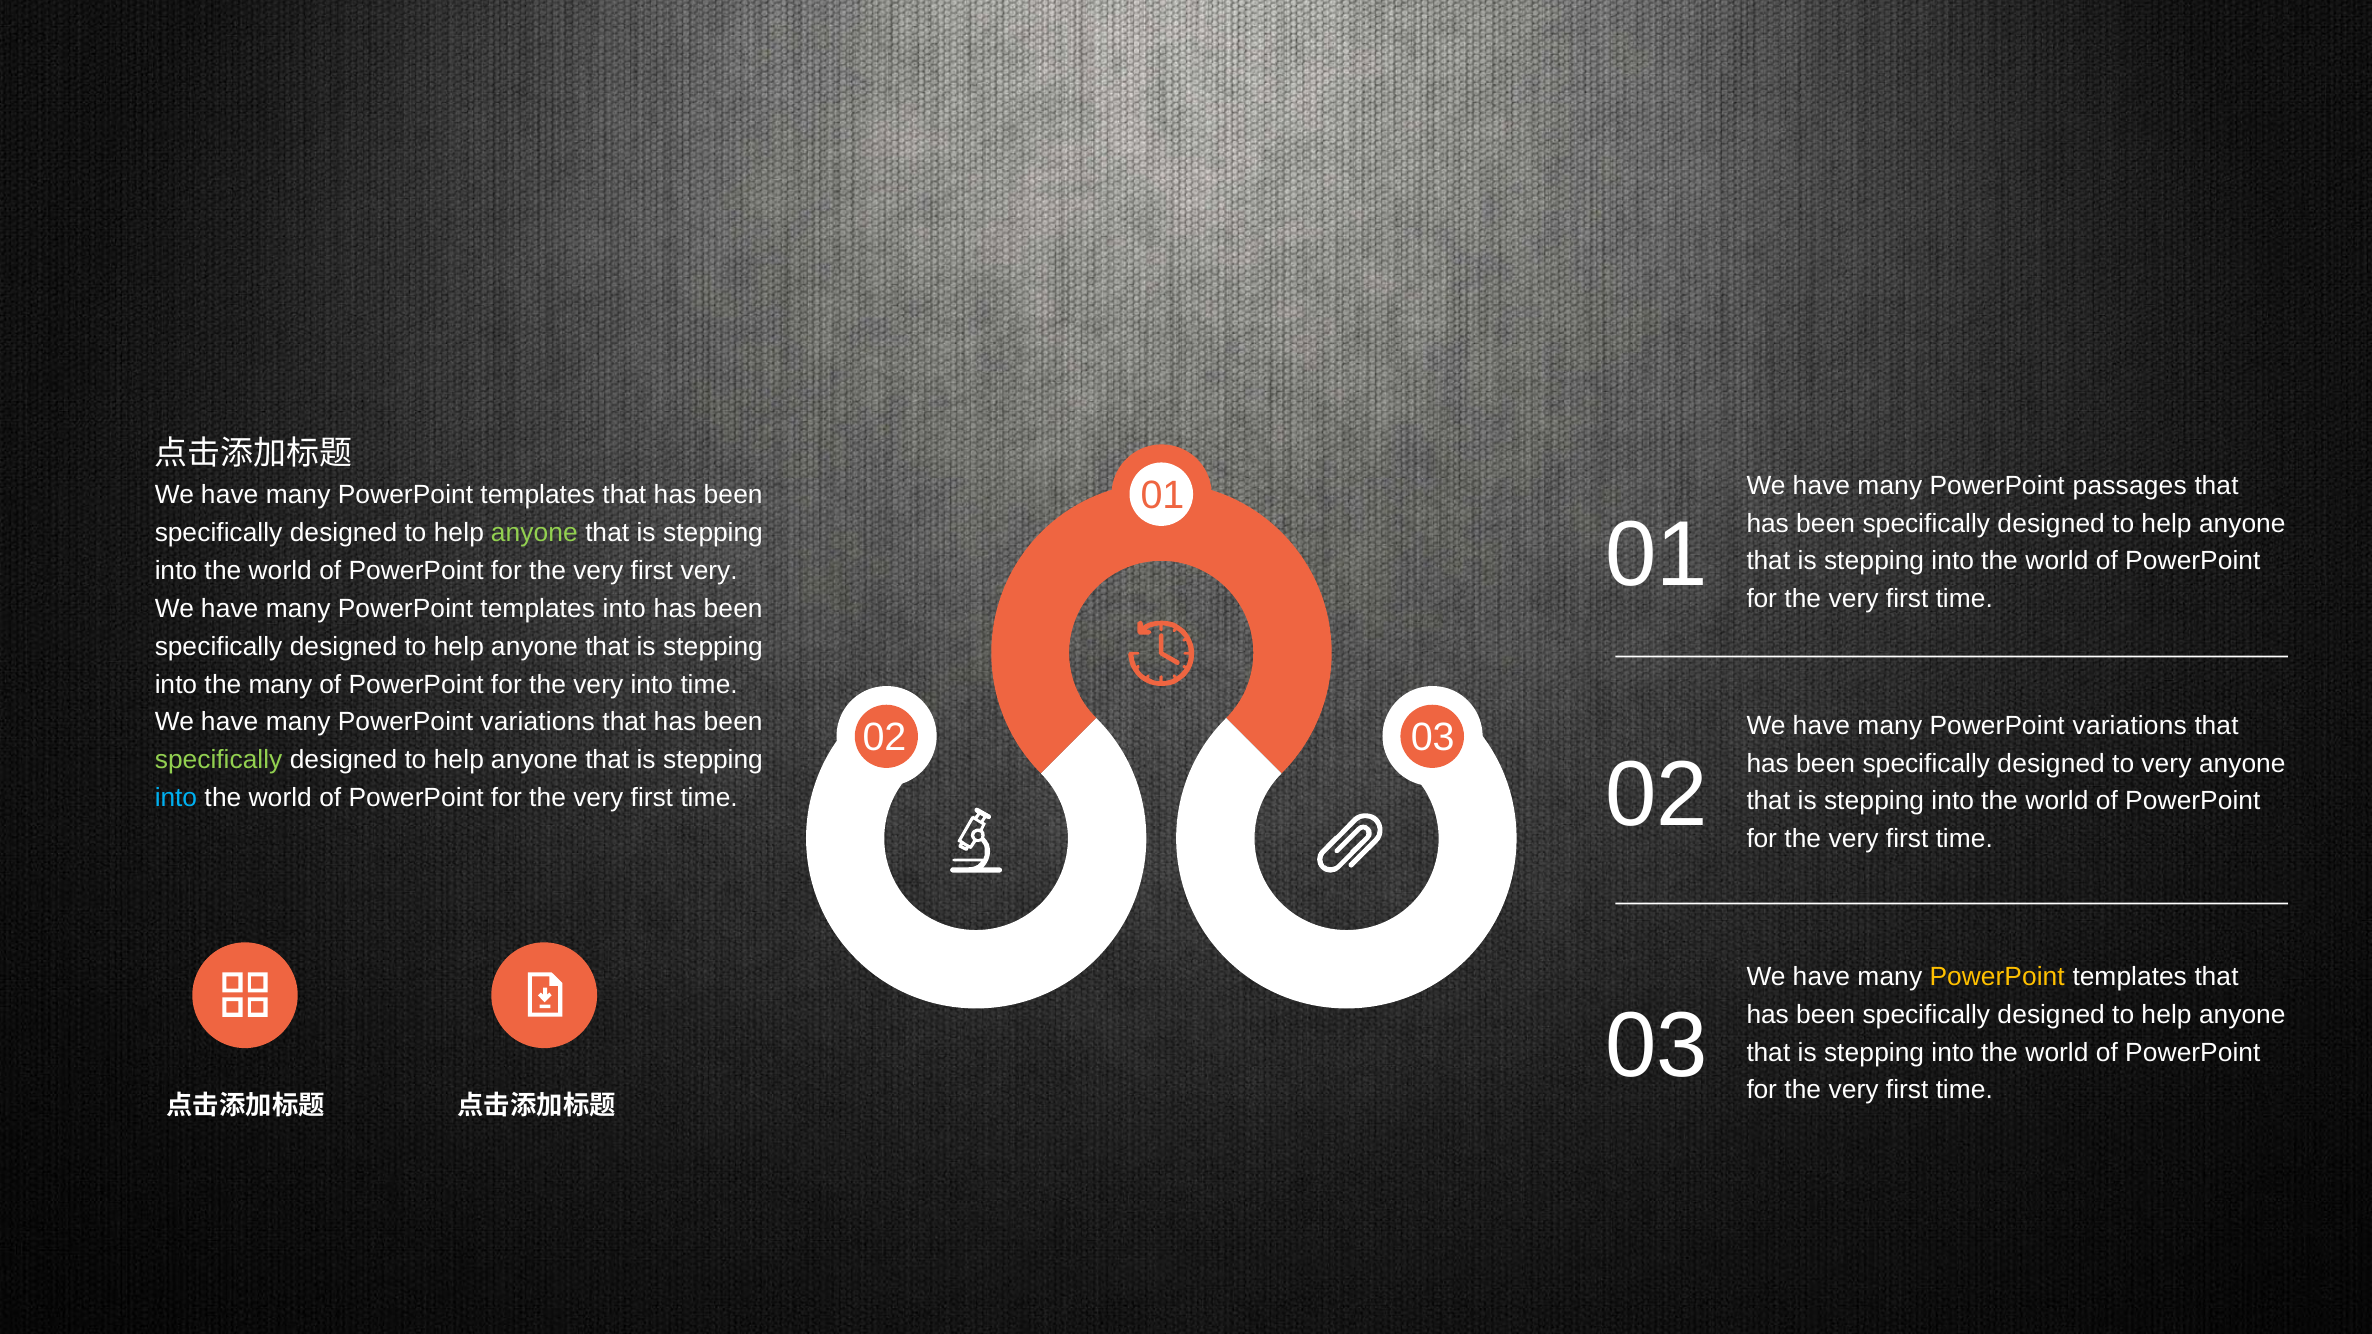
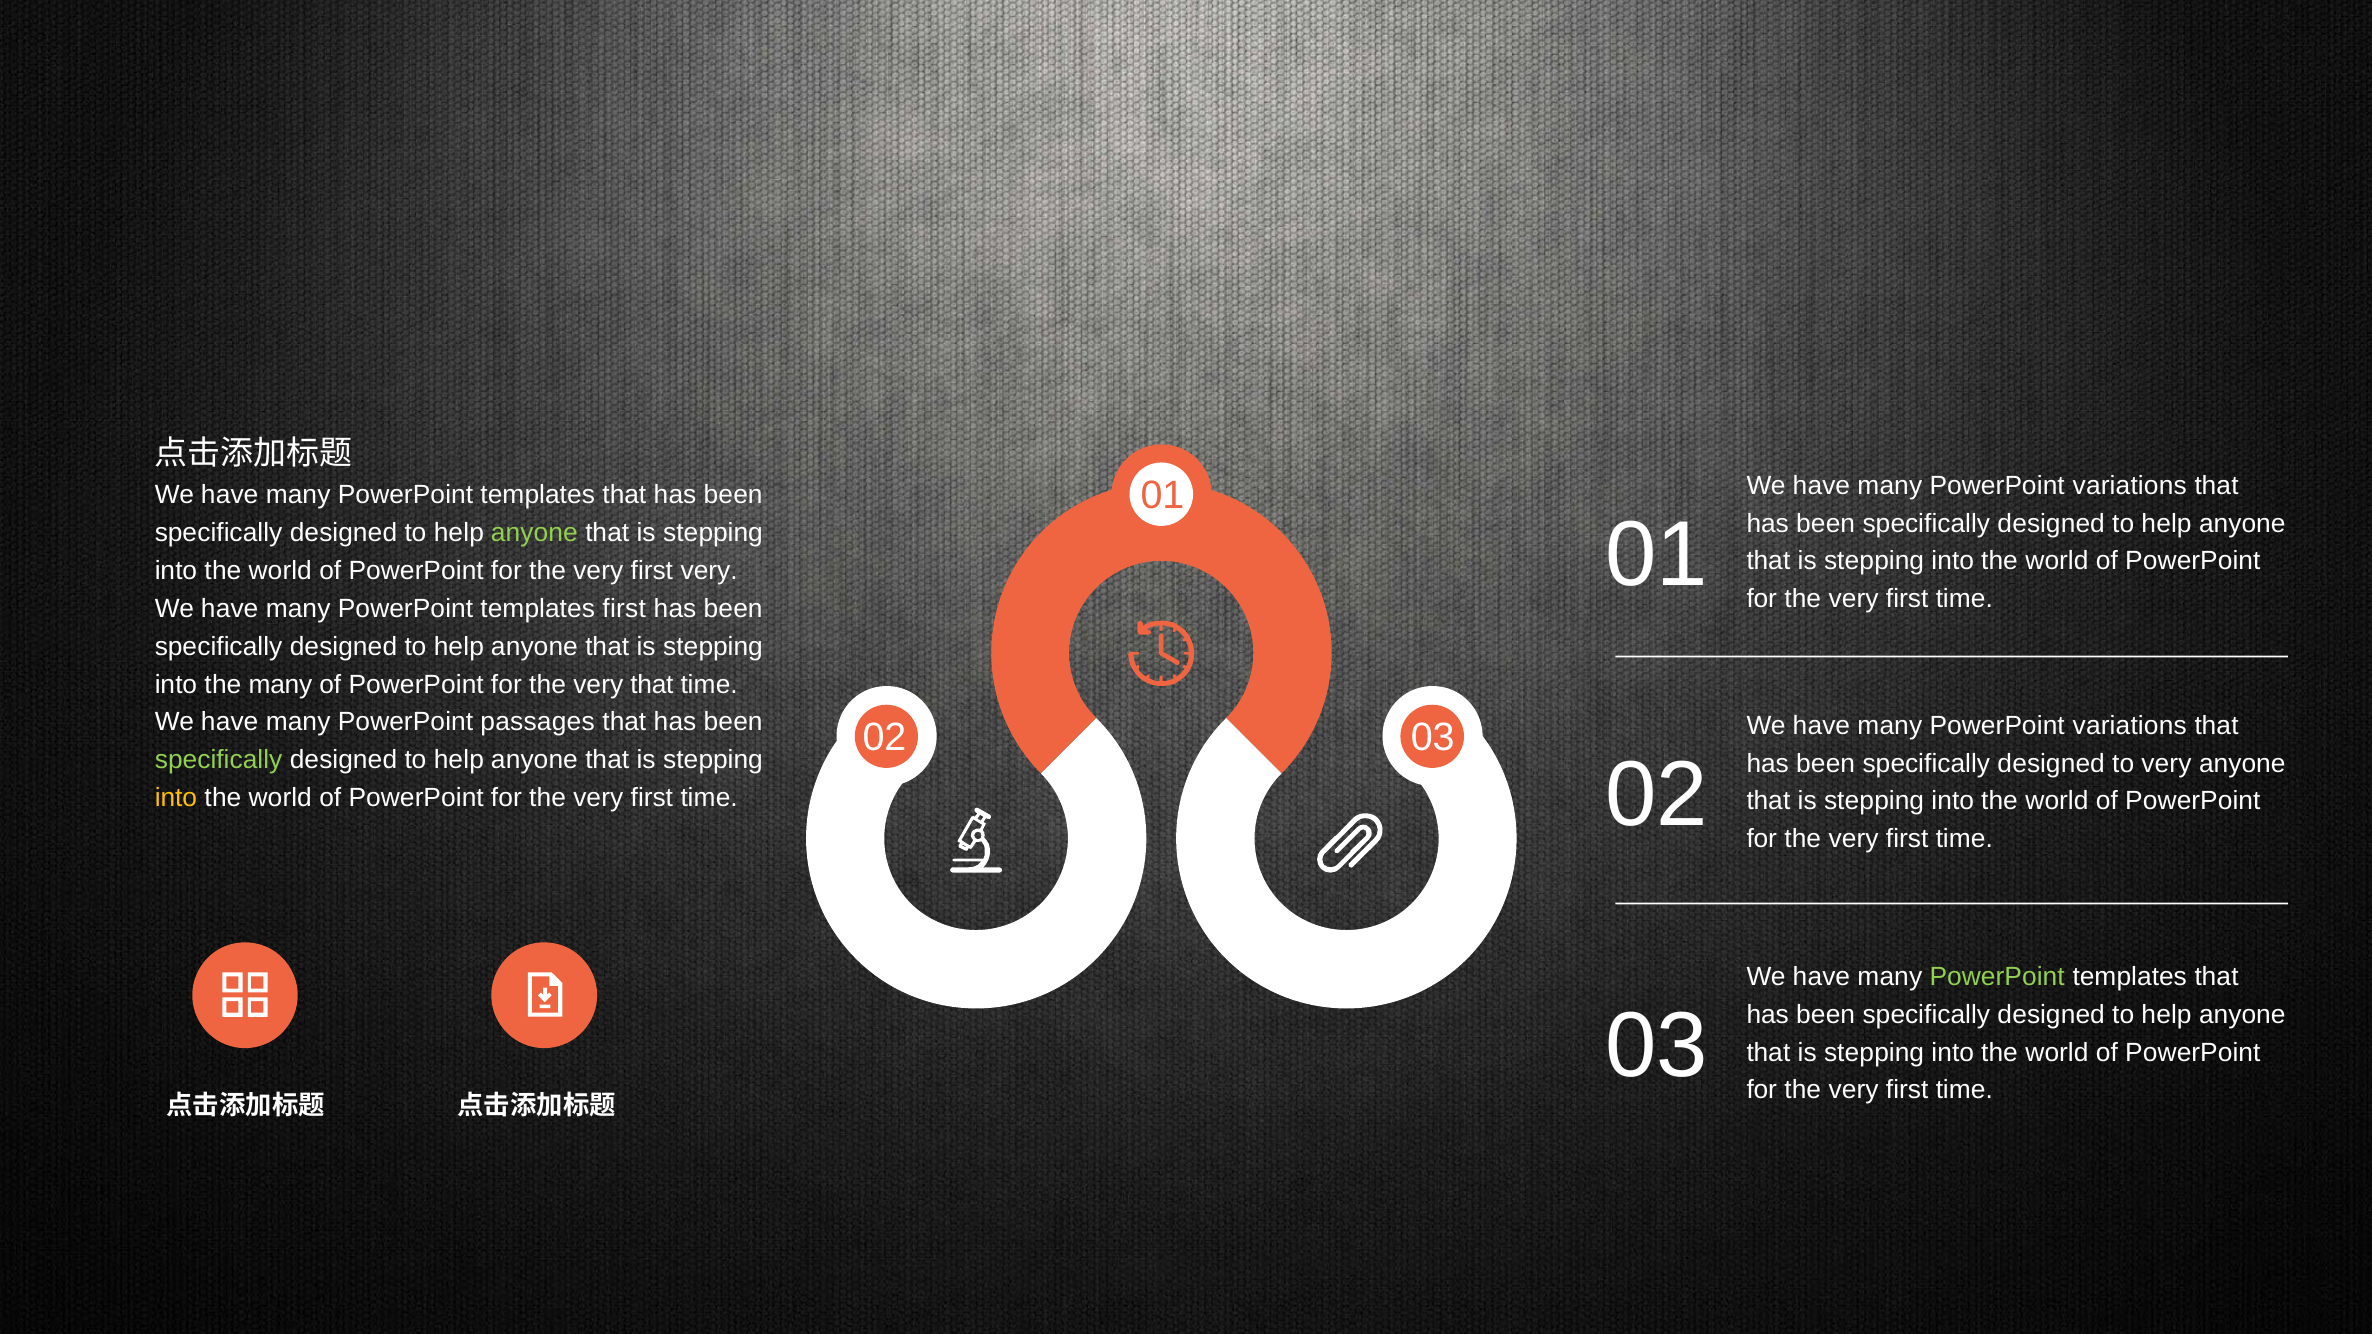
passages at (2130, 486): passages -> variations
templates into: into -> first
very into: into -> that
variations at (538, 722): variations -> passages
into at (176, 798) colour: light blue -> yellow
PowerPoint at (1997, 977) colour: yellow -> light green
